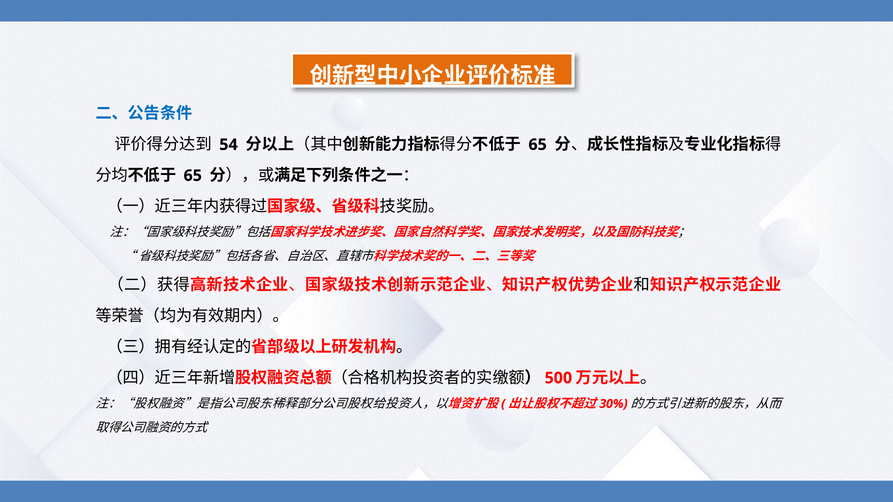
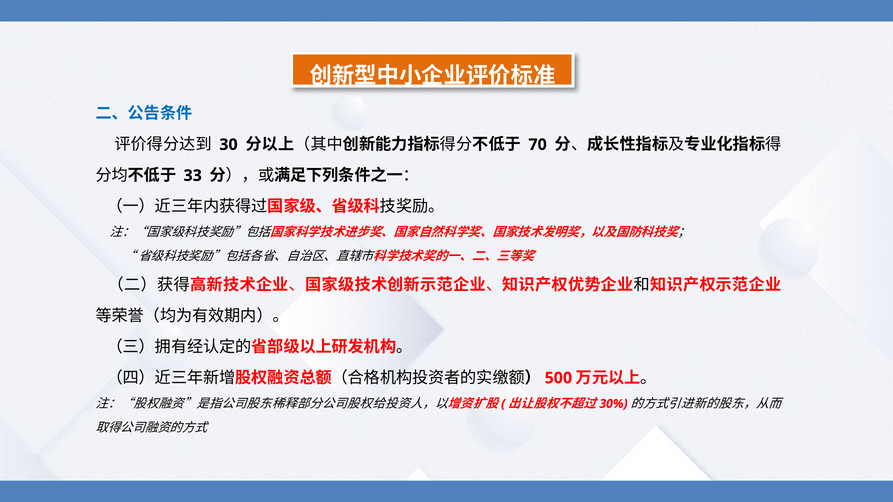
54: 54 -> 30
65 at (538, 145): 65 -> 70
65 at (193, 176): 65 -> 33
